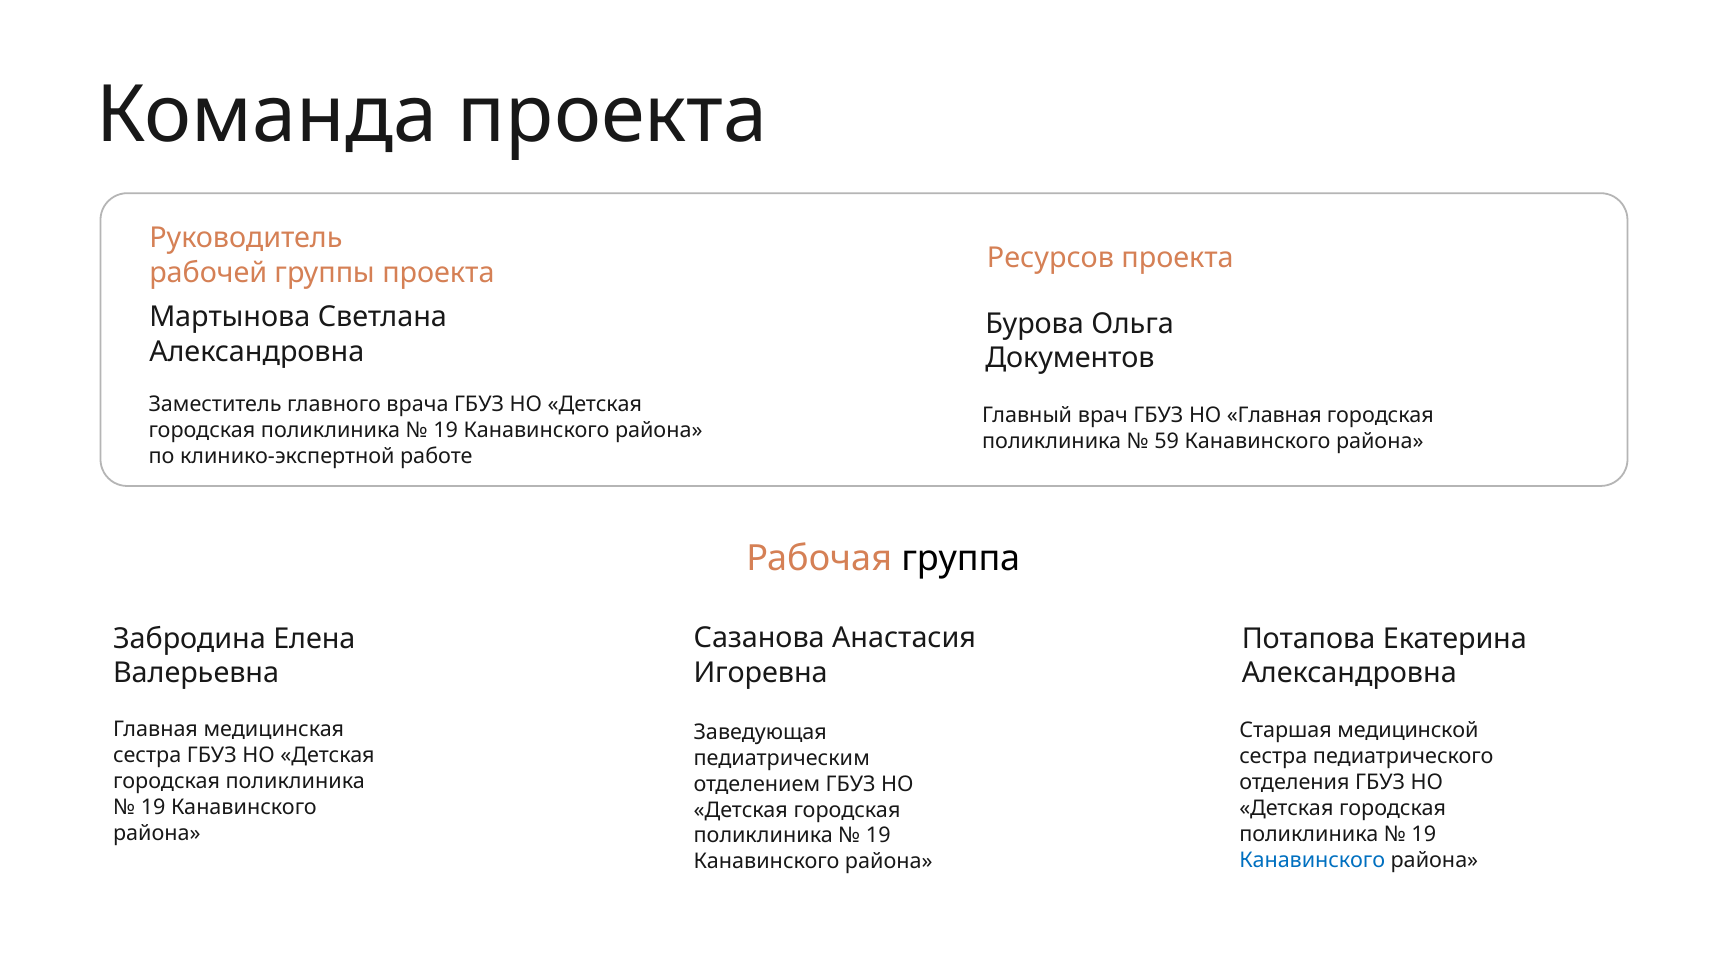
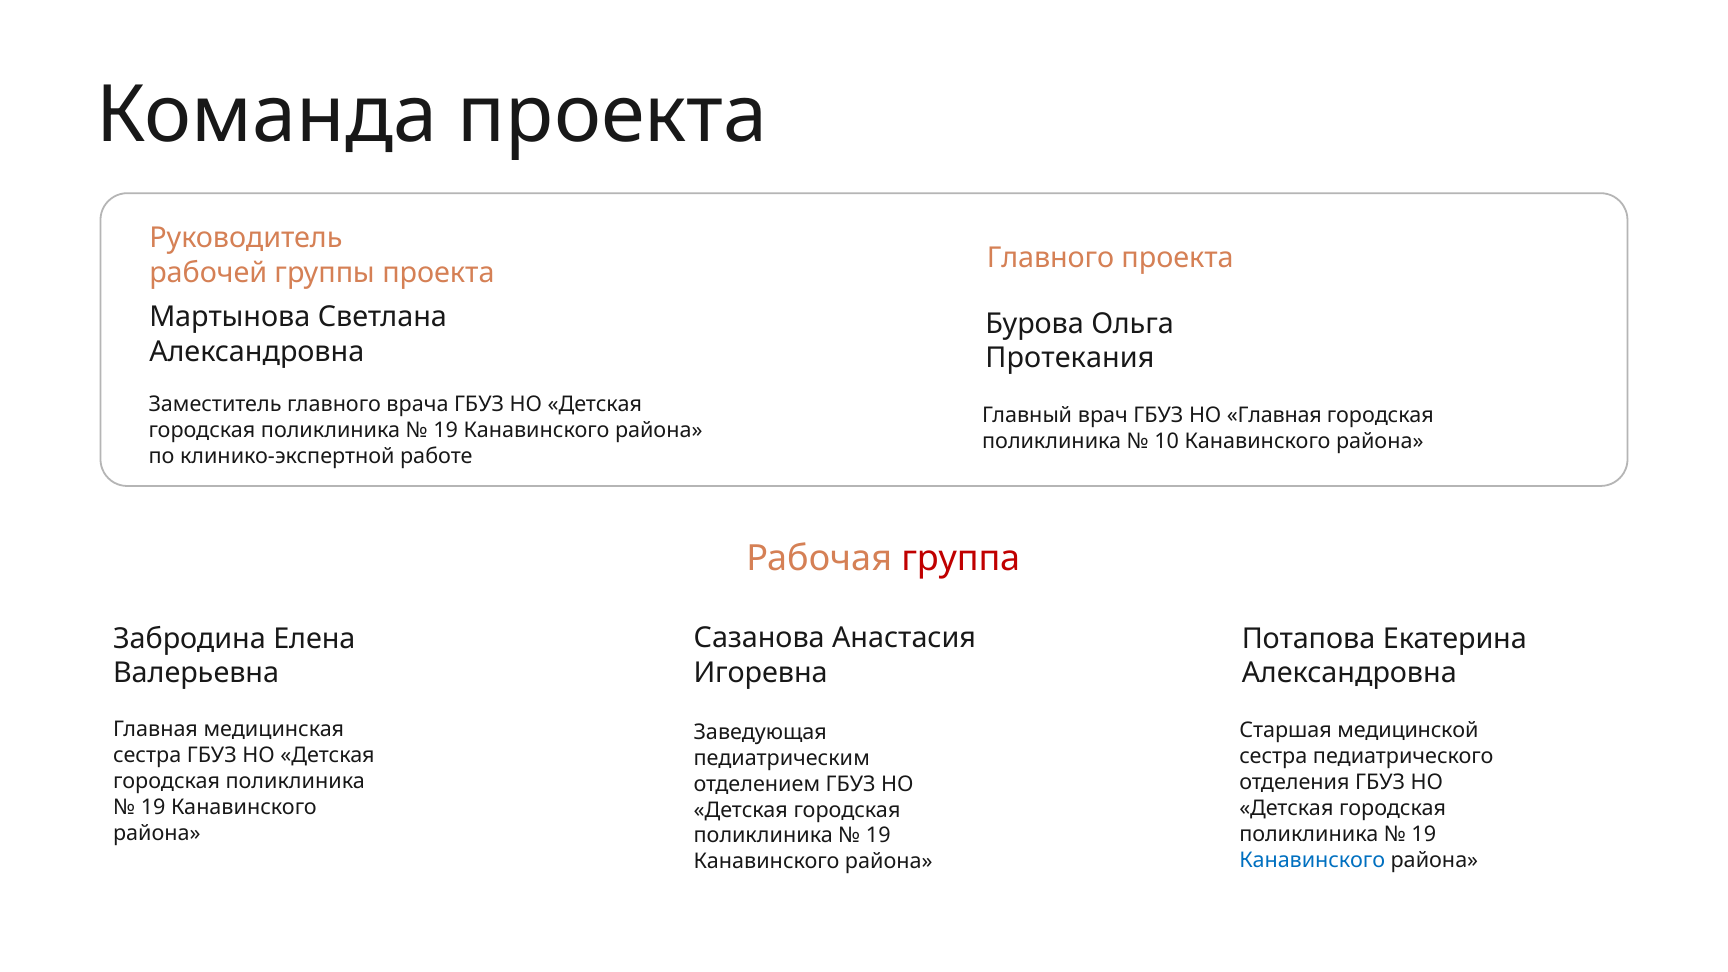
Ресурсов at (1050, 258): Ресурсов -> Главного
Документов: Документов -> Протекания
59: 59 -> 10
группа colour: black -> red
